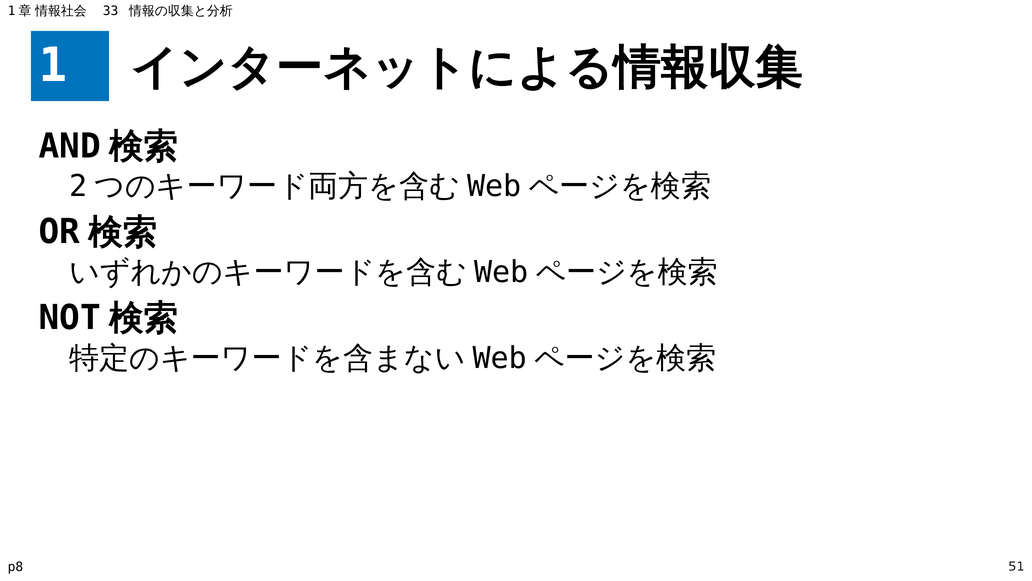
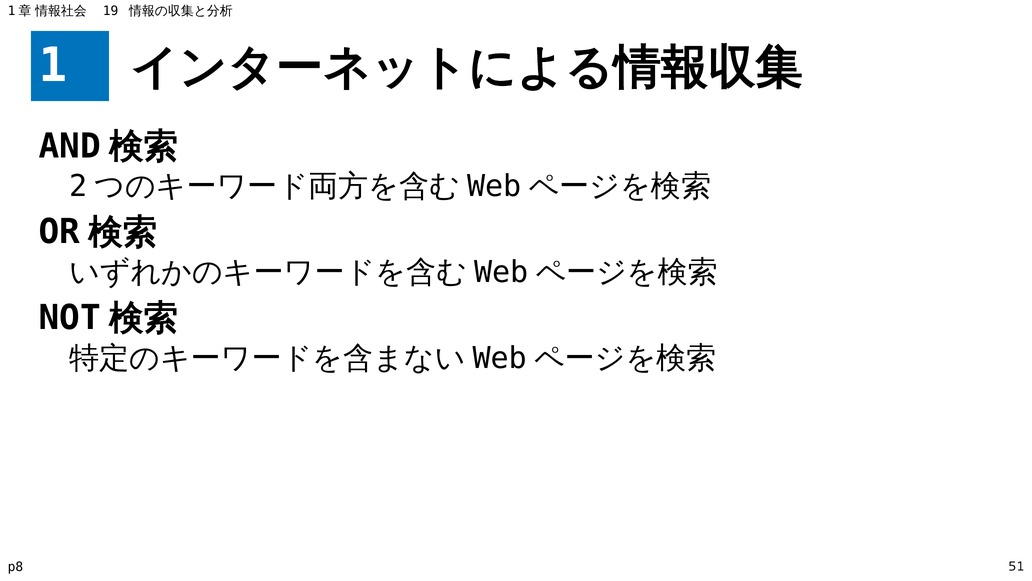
33: 33 -> 19
